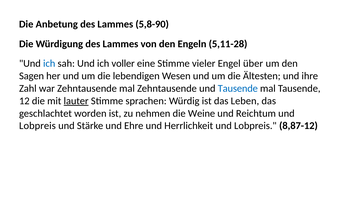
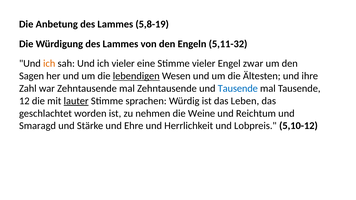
5,8-90: 5,8-90 -> 5,8-19
5,11-28: 5,11-28 -> 5,11-32
ich at (49, 64) colour: blue -> orange
ich voller: voller -> vieler
über: über -> zwar
lebendigen underline: none -> present
Lobpreis at (37, 126): Lobpreis -> Smaragd
8,87-12: 8,87-12 -> 5,10-12
